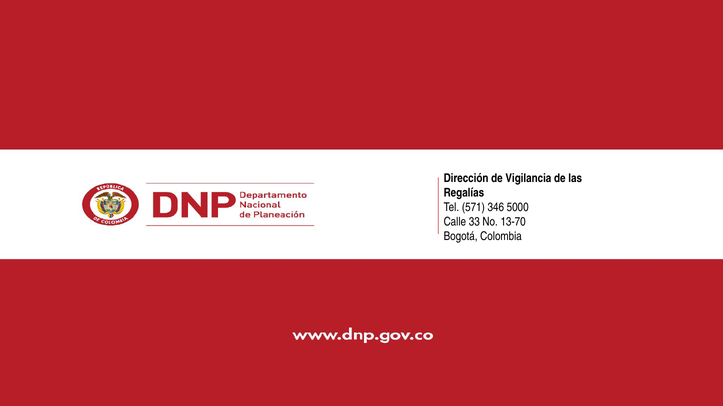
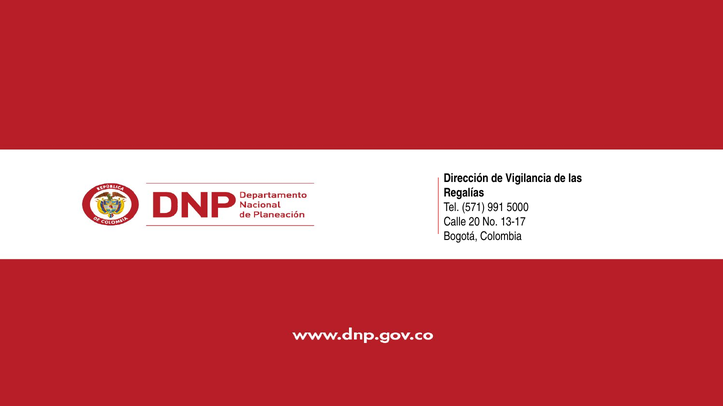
346: 346 -> 991
33: 33 -> 20
13-70: 13-70 -> 13-17
